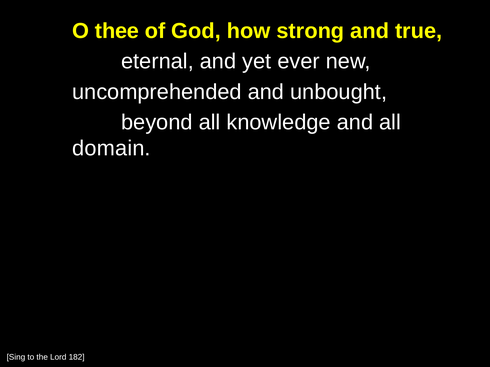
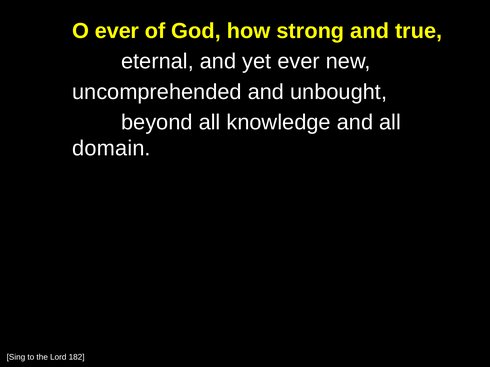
O thee: thee -> ever
